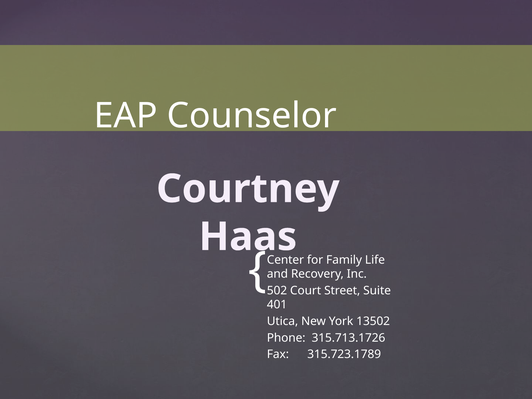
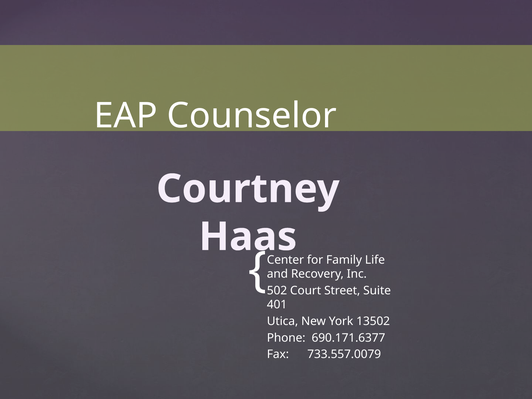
315.713.1726: 315.713.1726 -> 690.171.6377
315.723.1789: 315.723.1789 -> 733.557.0079
